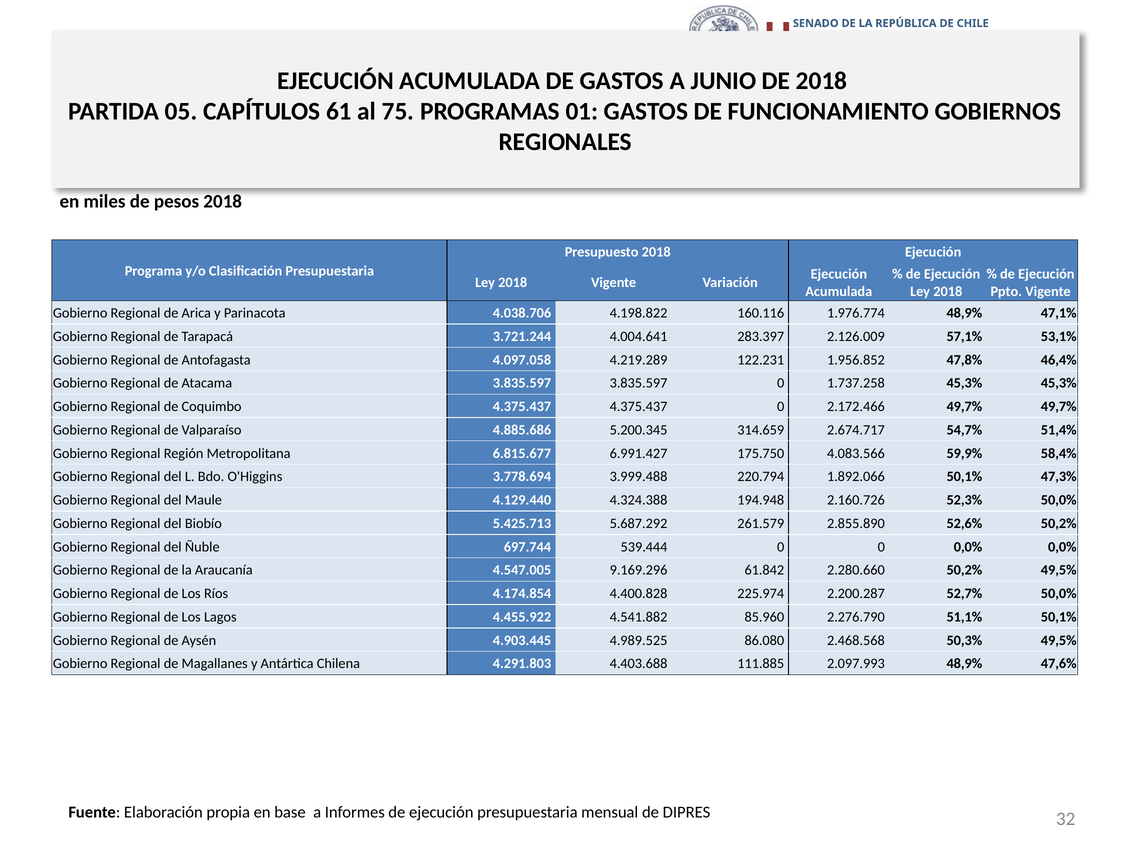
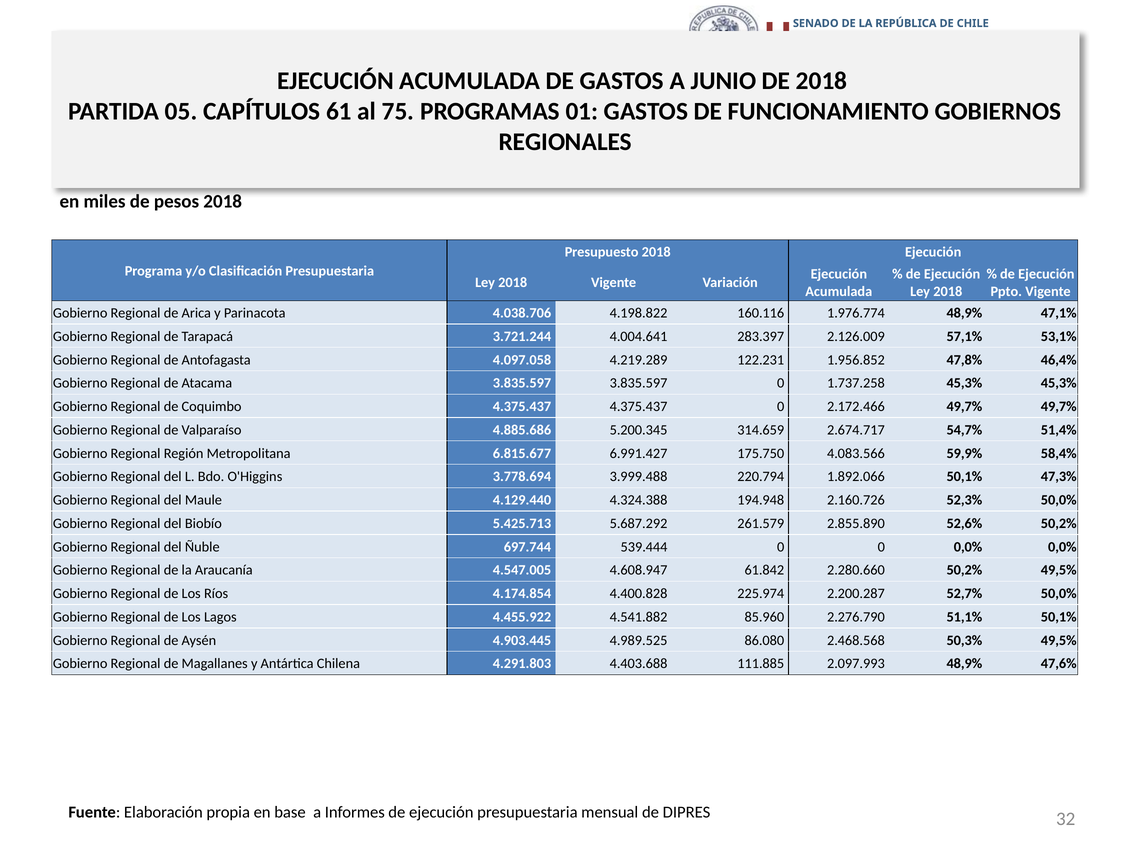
9.169.296: 9.169.296 -> 4.608.947
